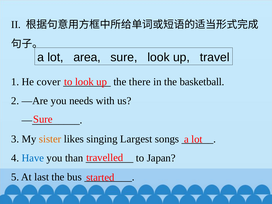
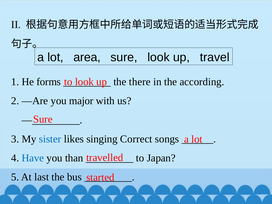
cover: cover -> forms
basketball: basketball -> according
needs: needs -> major
sister colour: orange -> blue
Largest: Largest -> Correct
